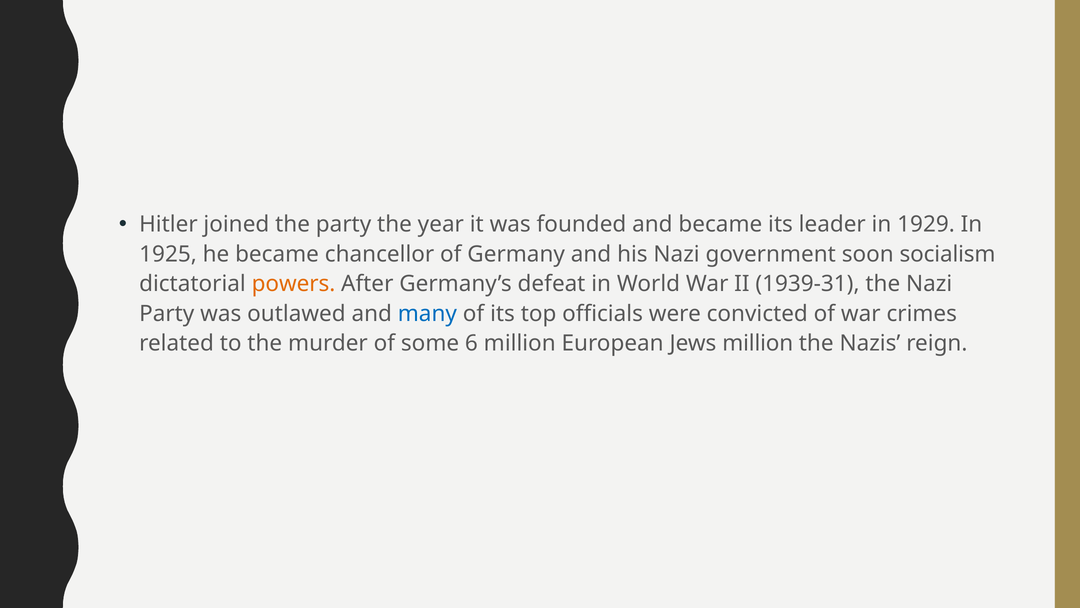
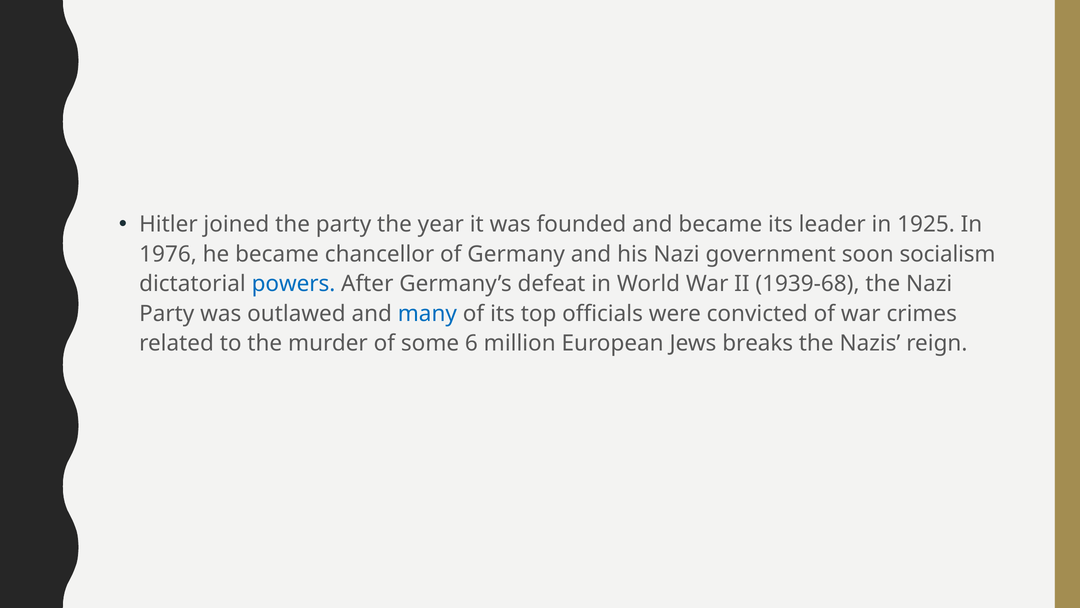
1929: 1929 -> 1925
1925: 1925 -> 1976
powers colour: orange -> blue
1939-31: 1939-31 -> 1939-68
Jews million: million -> breaks
